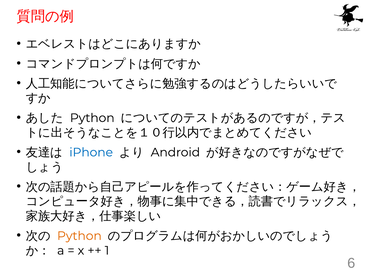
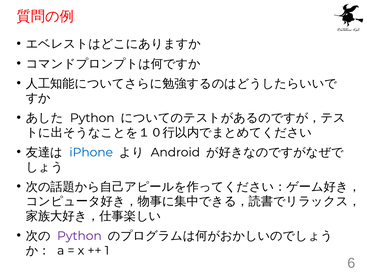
Python at (79, 236) colour: orange -> purple
